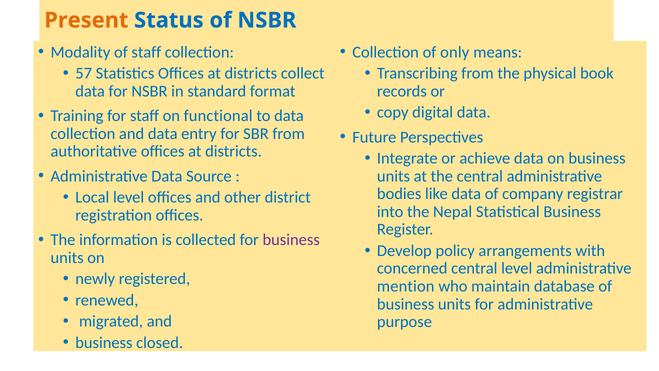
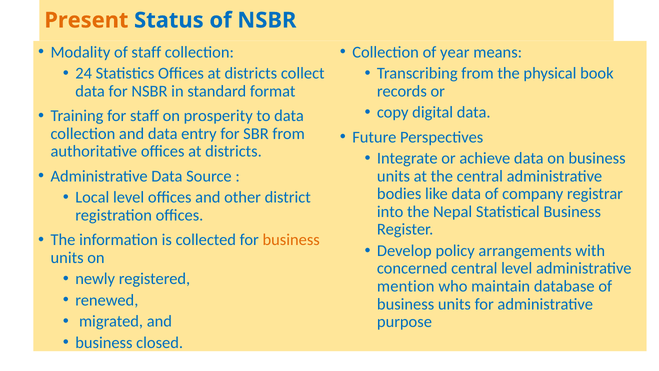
only: only -> year
57: 57 -> 24
functional: functional -> prosperity
business at (291, 240) colour: purple -> orange
